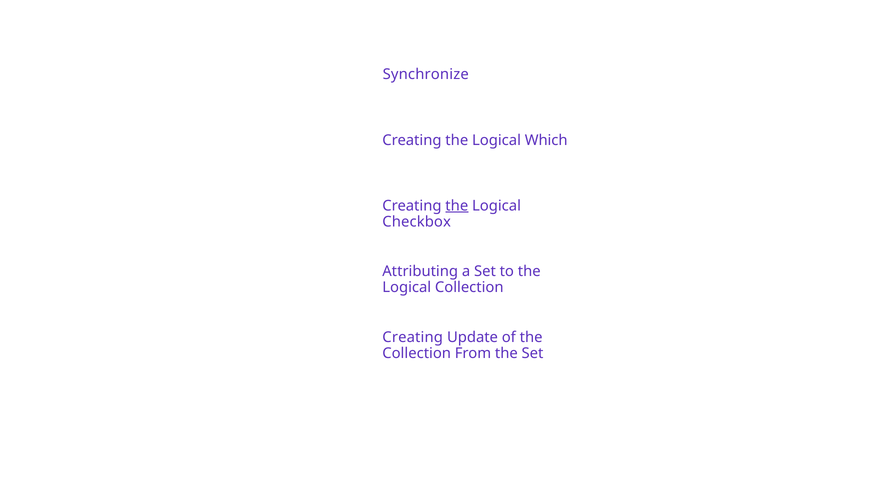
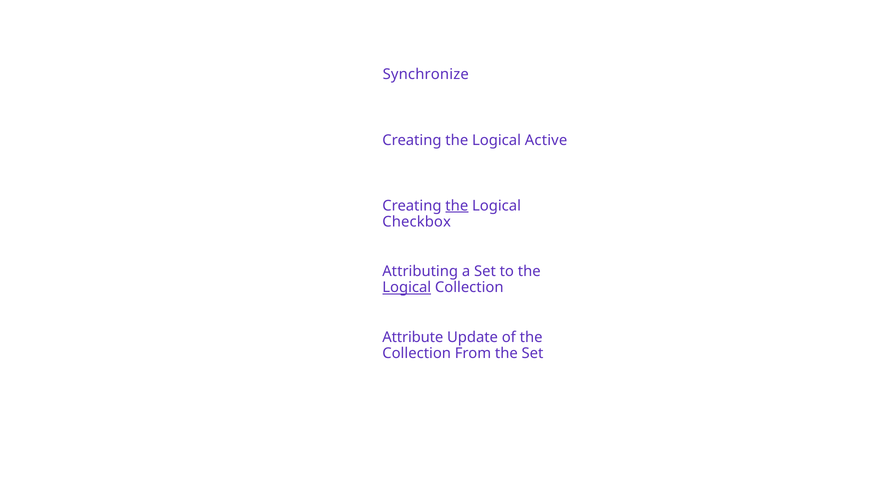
Which: Which -> Active
Logical at (407, 288) underline: none -> present
Creating at (413, 338): Creating -> Attribute
